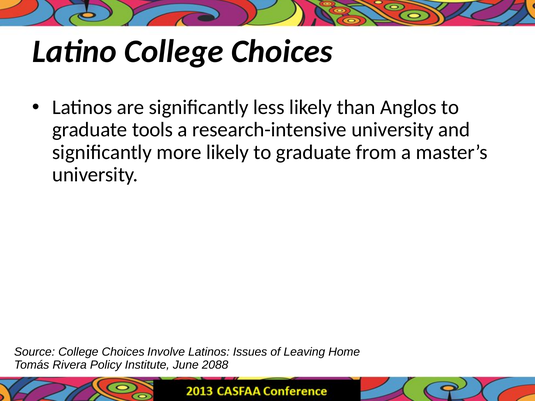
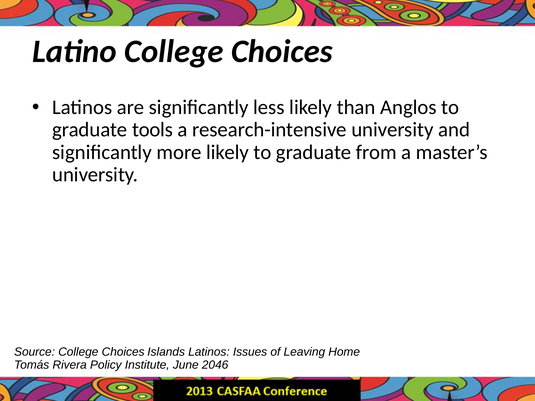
Involve: Involve -> Islands
2088: 2088 -> 2046
